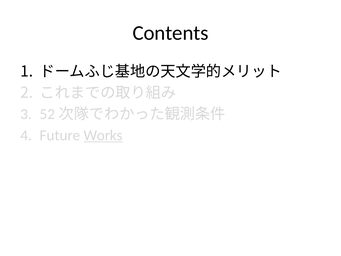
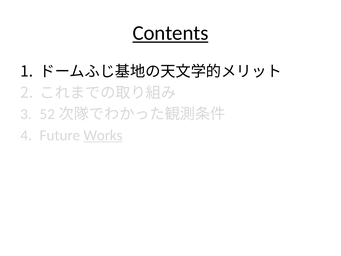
Contents underline: none -> present
